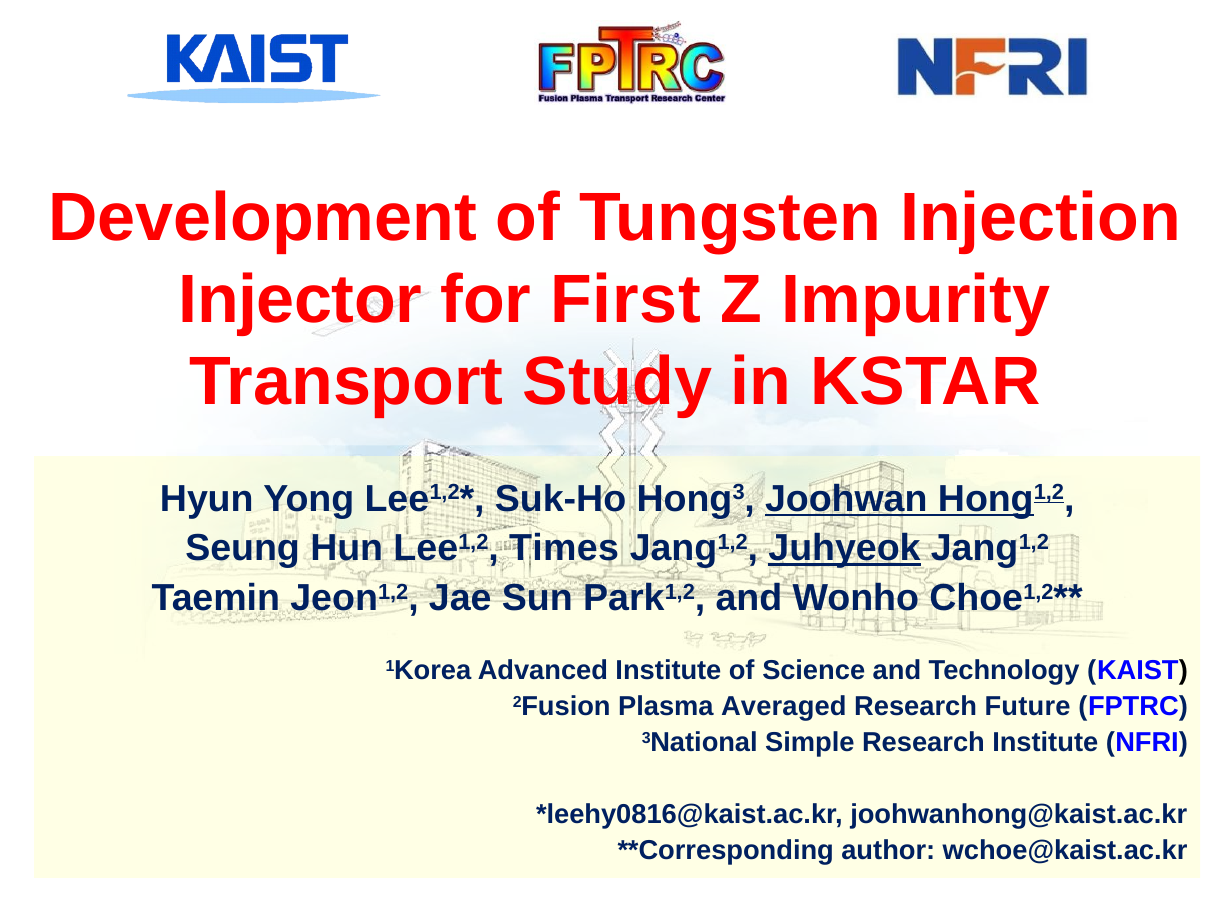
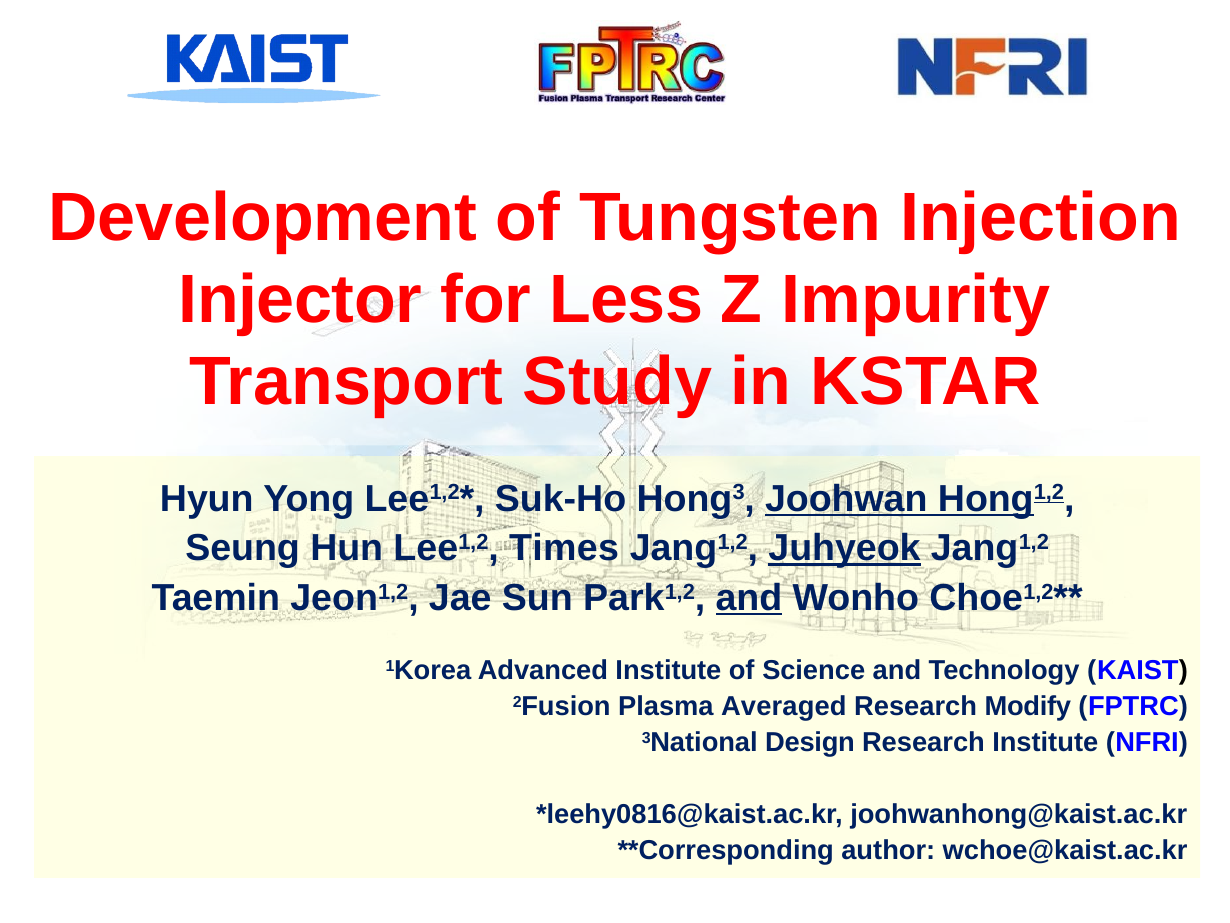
First: First -> Less
and at (749, 598) underline: none -> present
Future: Future -> Modify
Simple: Simple -> Design
